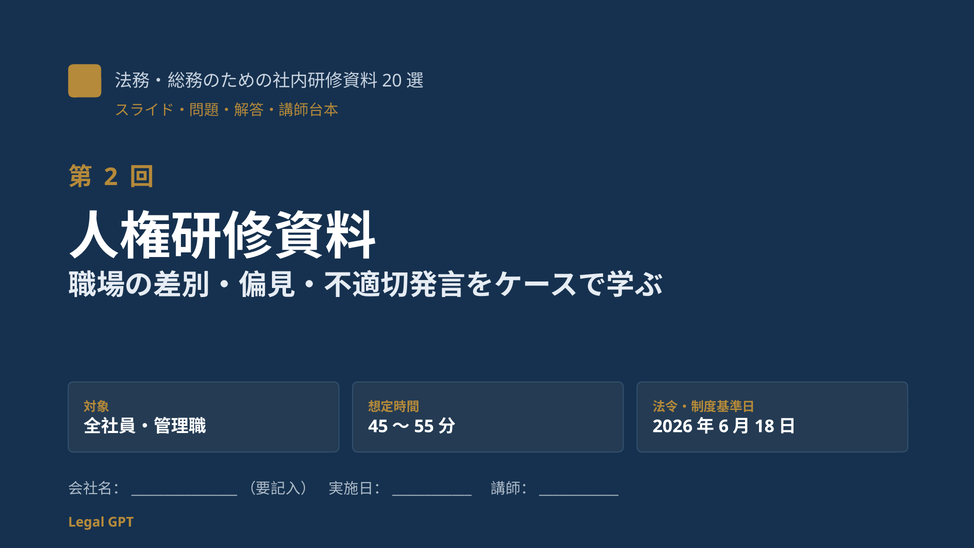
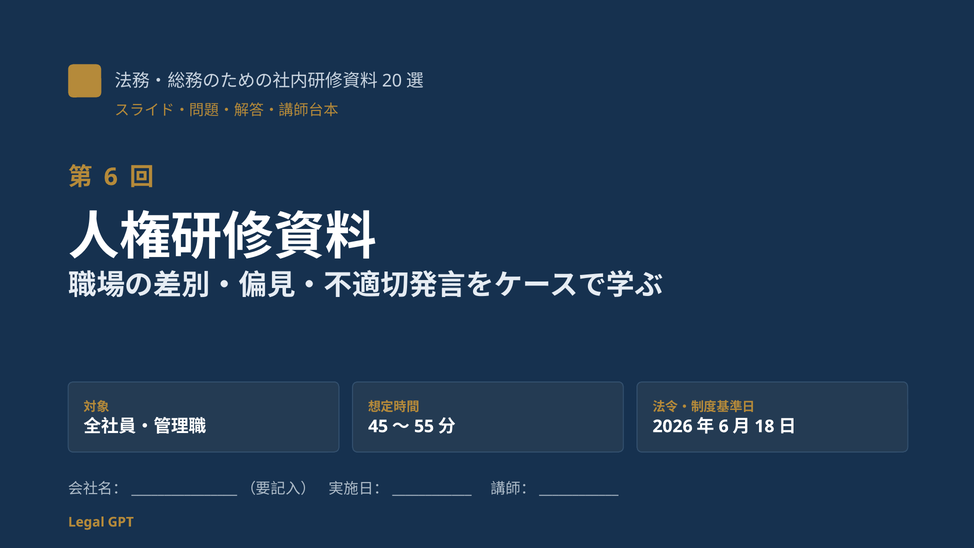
2 at (111, 177): 2 -> 6
